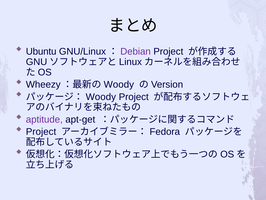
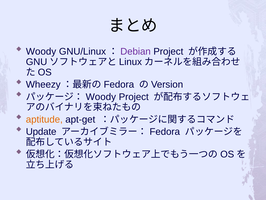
Ubuntu at (41, 51): Ubuntu -> Woody
Woody at (119, 84): Woody -> Fedora
aptitude colour: purple -> orange
Project at (41, 131): Project -> Update
